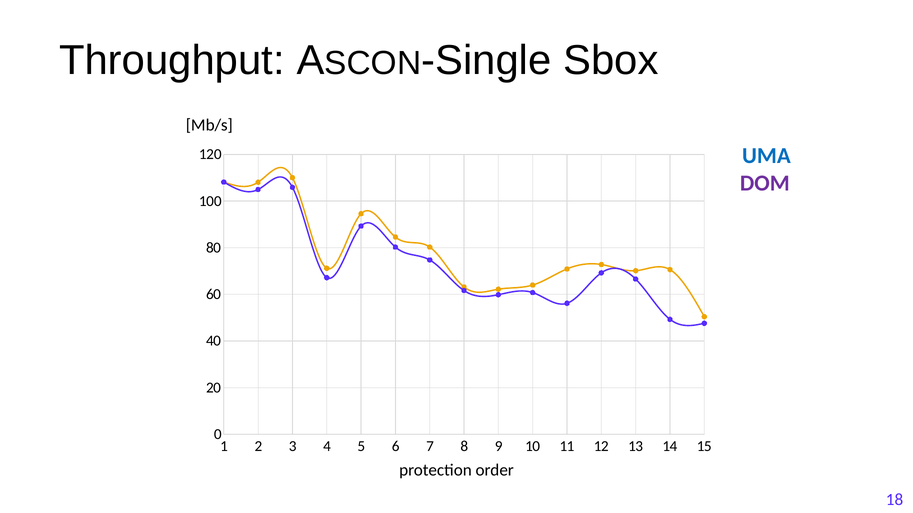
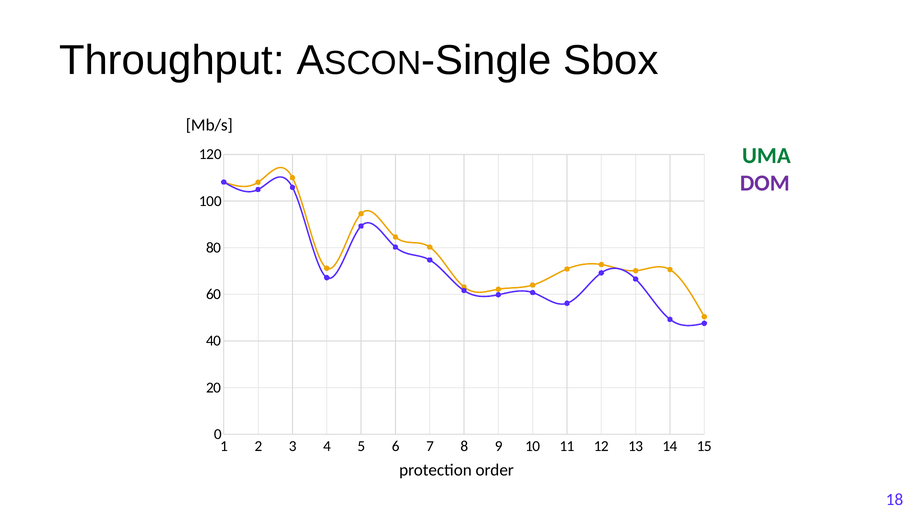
UMA colour: blue -> green
